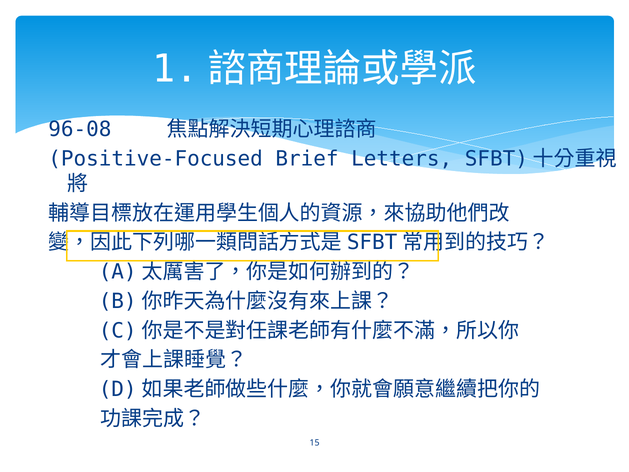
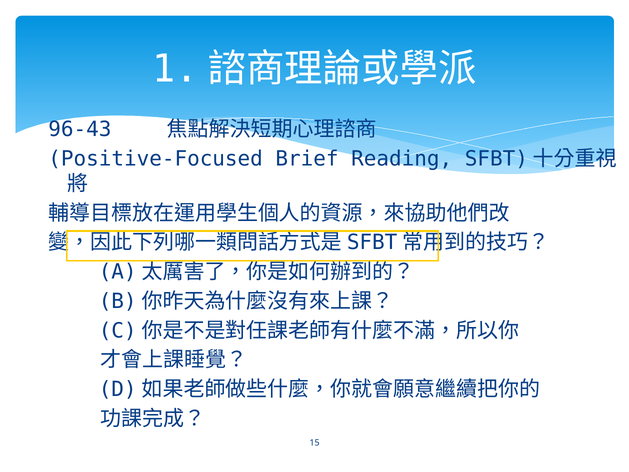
96-08: 96-08 -> 96-43
Letters: Letters -> Reading
